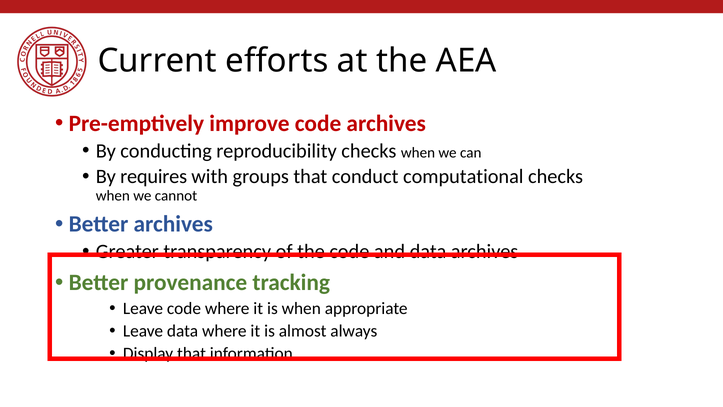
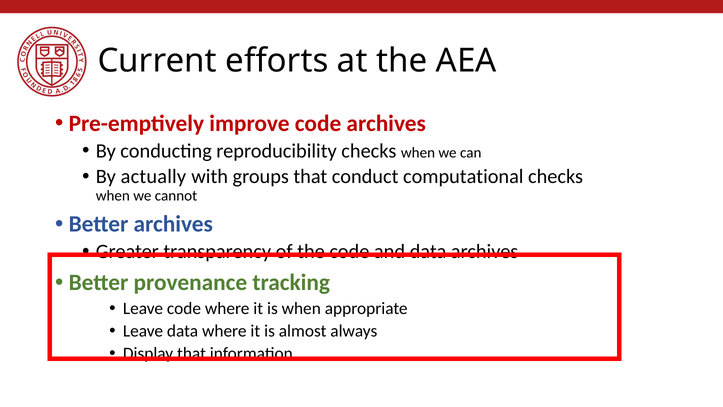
requires: requires -> actually
